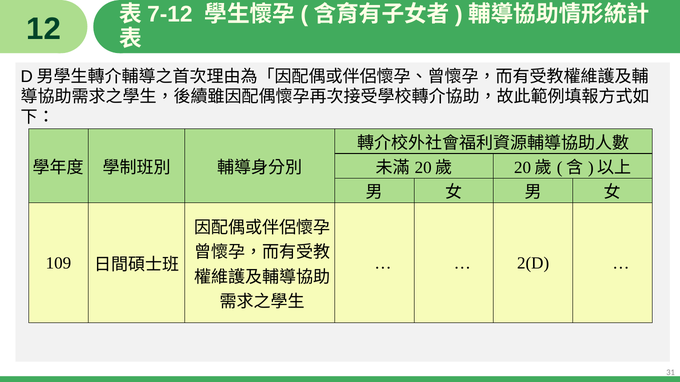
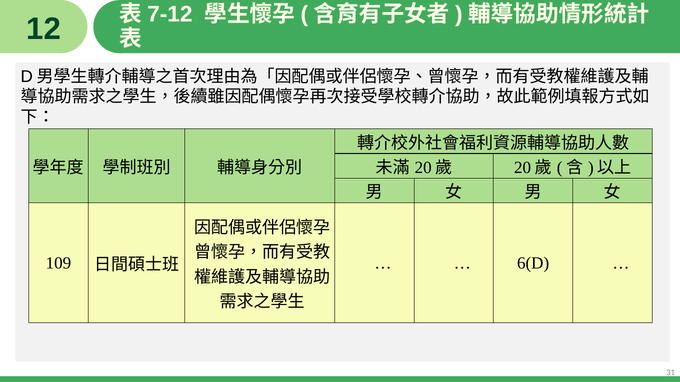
2(D: 2(D -> 6(D
